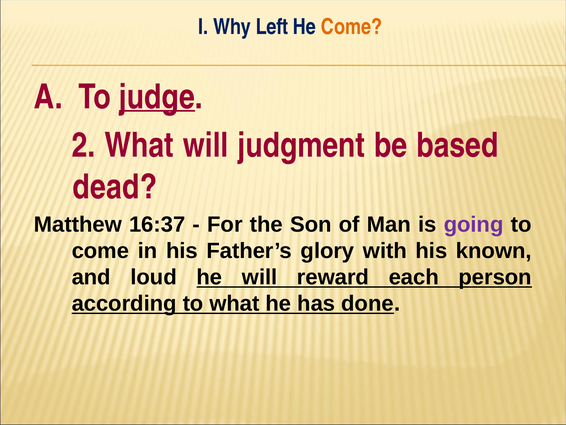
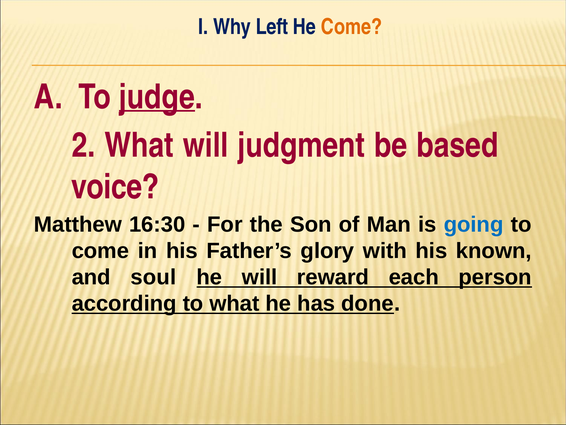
dead: dead -> voice
16:37: 16:37 -> 16:30
going colour: purple -> blue
loud: loud -> soul
